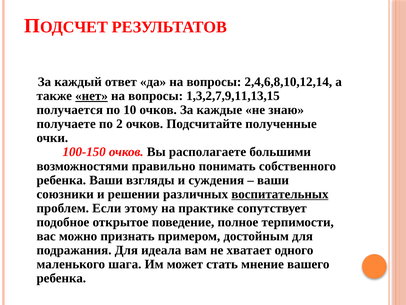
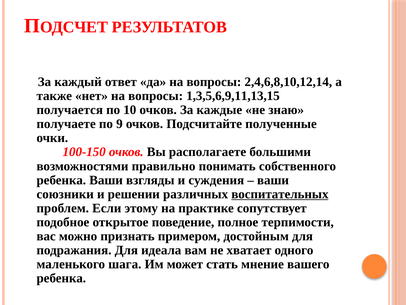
нет underline: present -> none
1,3,2,7,9,11,13,15: 1,3,2,7,9,11,13,15 -> 1,3,5,6,9,11,13,15
2: 2 -> 9
